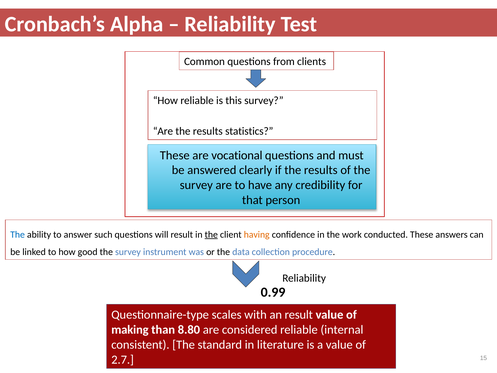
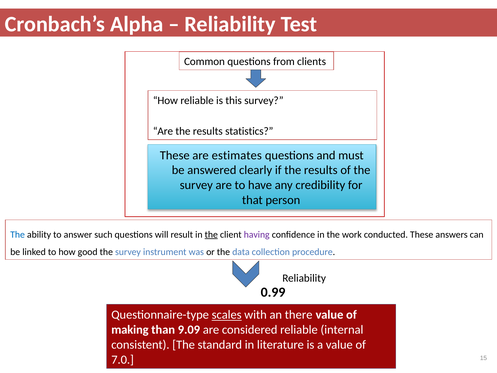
vocational: vocational -> estimates
having colour: orange -> purple
scales underline: none -> present
an result: result -> there
8.80: 8.80 -> 9.09
2.7: 2.7 -> 7.0
